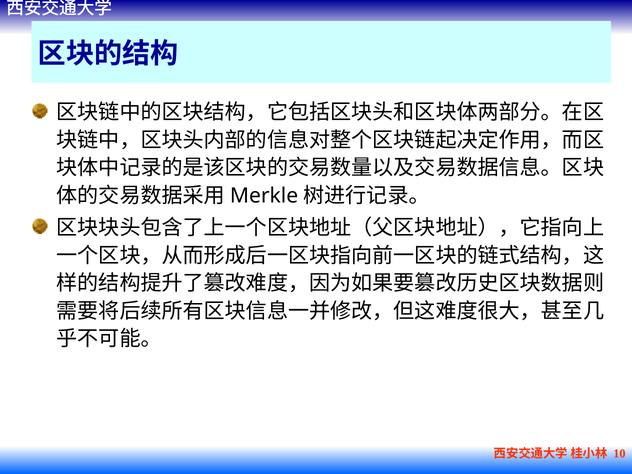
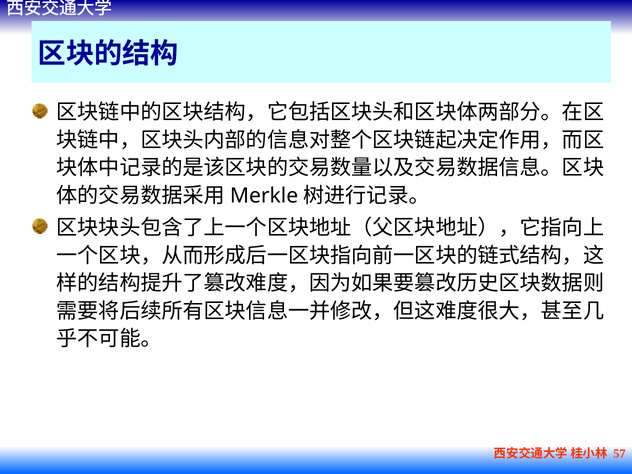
10: 10 -> 57
